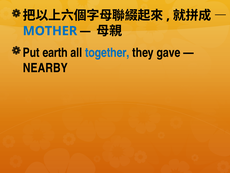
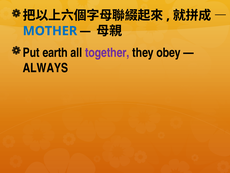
together colour: blue -> purple
gave: gave -> obey
NEARBY: NEARBY -> ALWAYS
